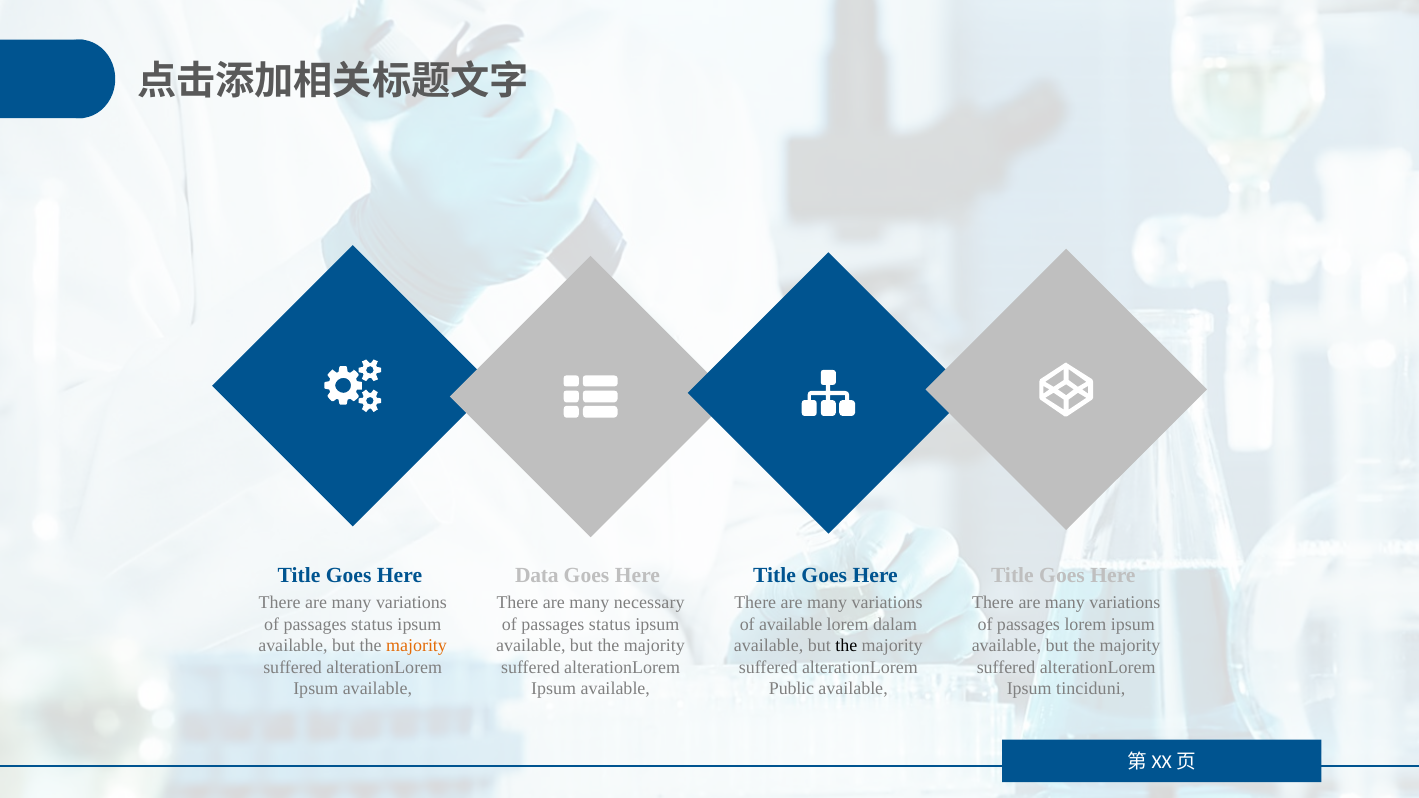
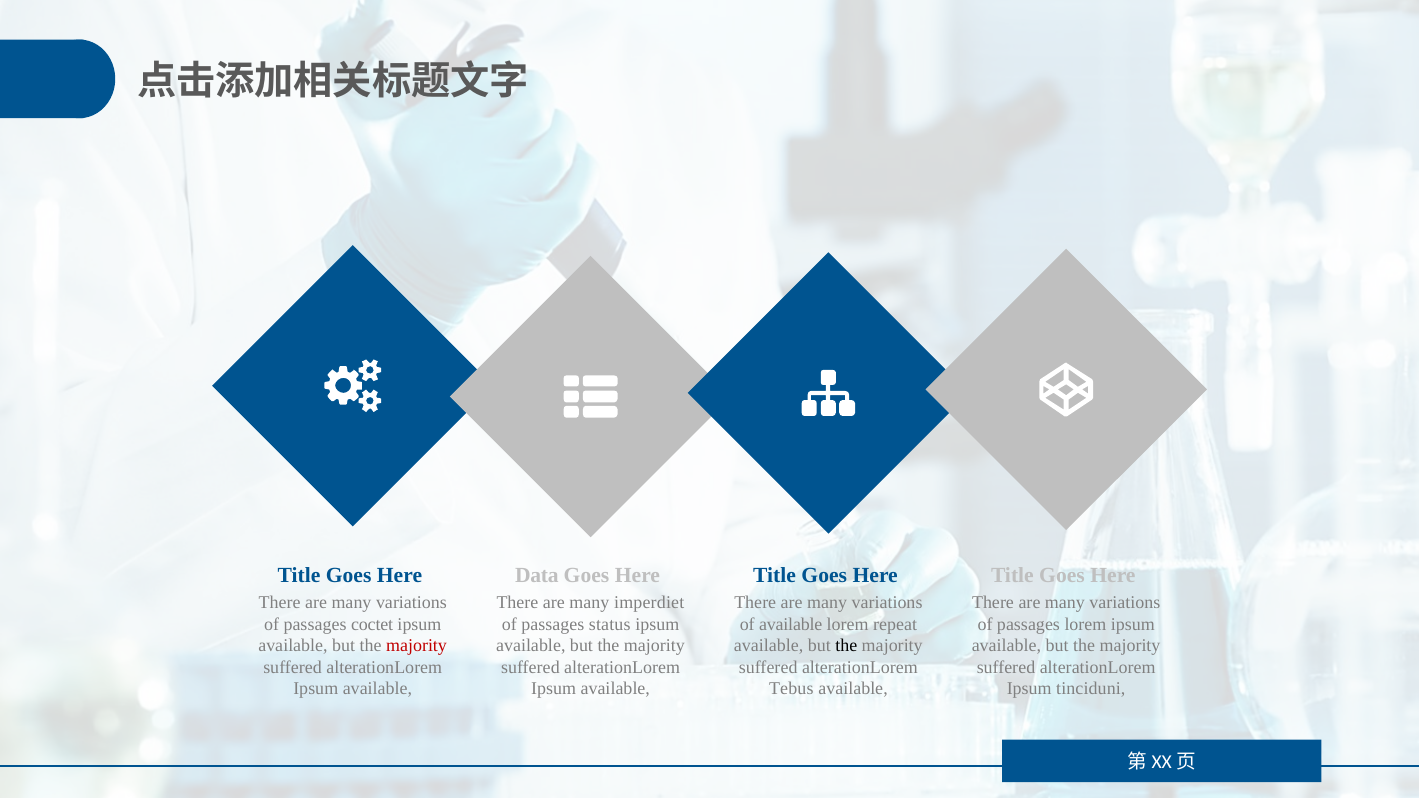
necessary: necessary -> imperdiet
status at (372, 624): status -> coctet
dalam: dalam -> repeat
majority at (417, 646) colour: orange -> red
Public: Public -> Tebus
